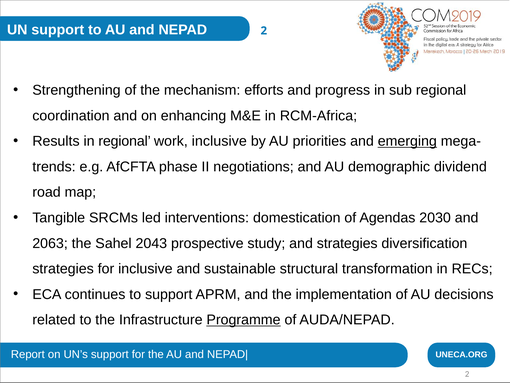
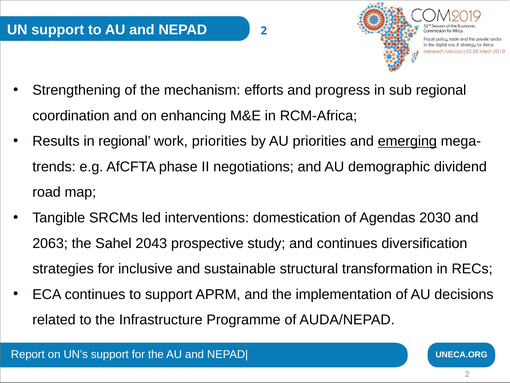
work inclusive: inclusive -> priorities
and strategies: strategies -> continues
Programme underline: present -> none
